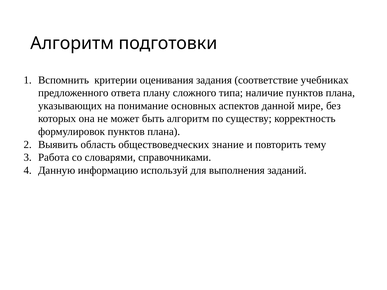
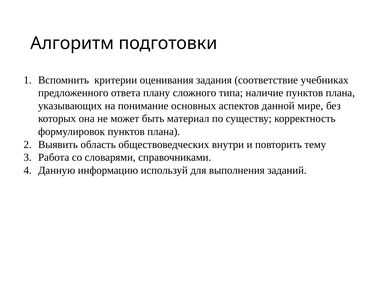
быть алгоритм: алгоритм -> материал
знание: знание -> внутри
